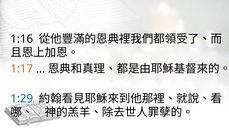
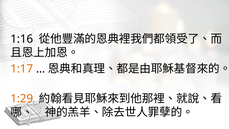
1:29 colour: blue -> orange
